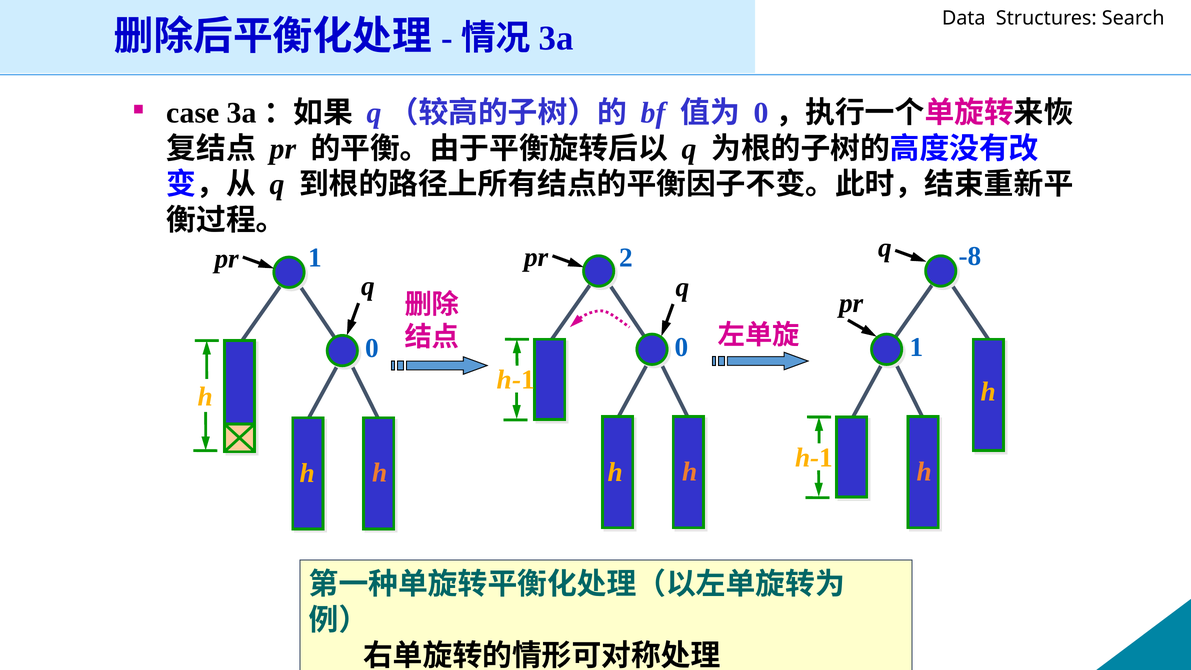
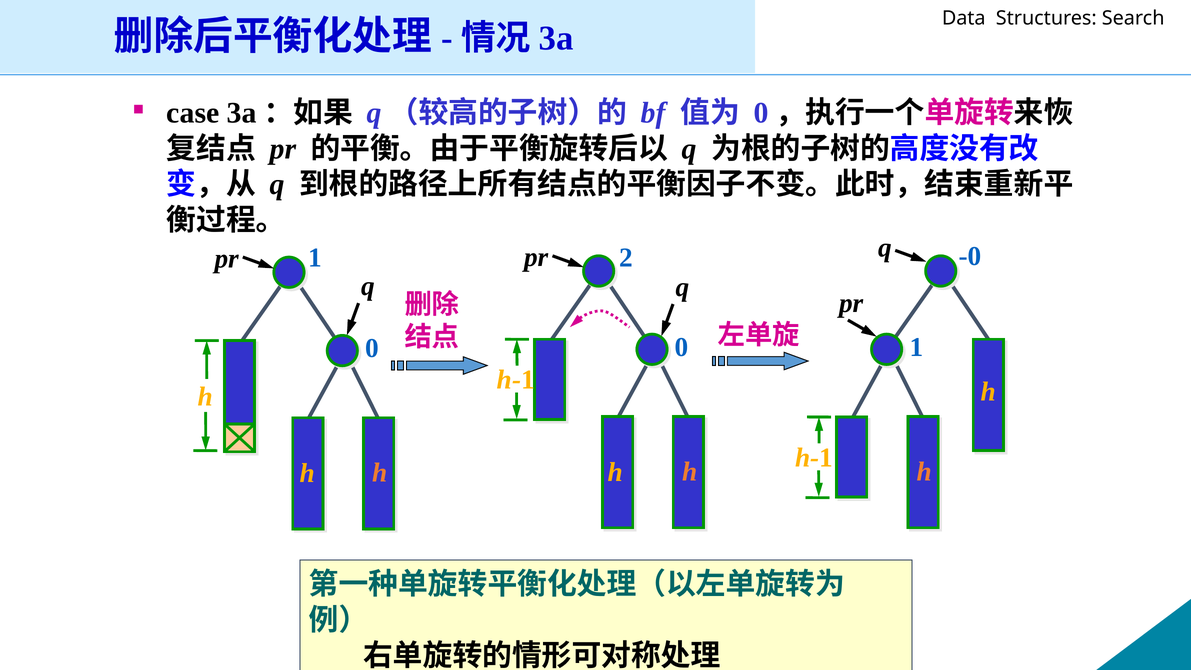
-8: -8 -> -0
